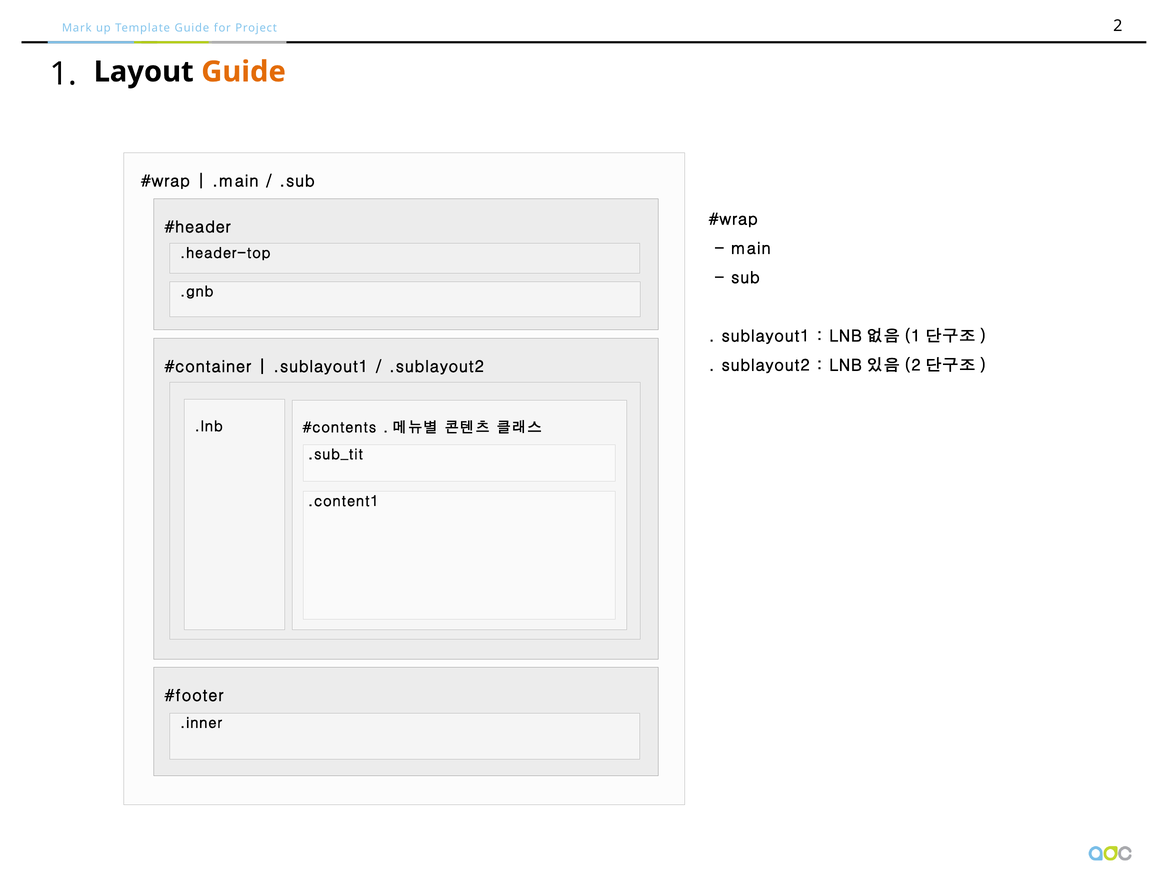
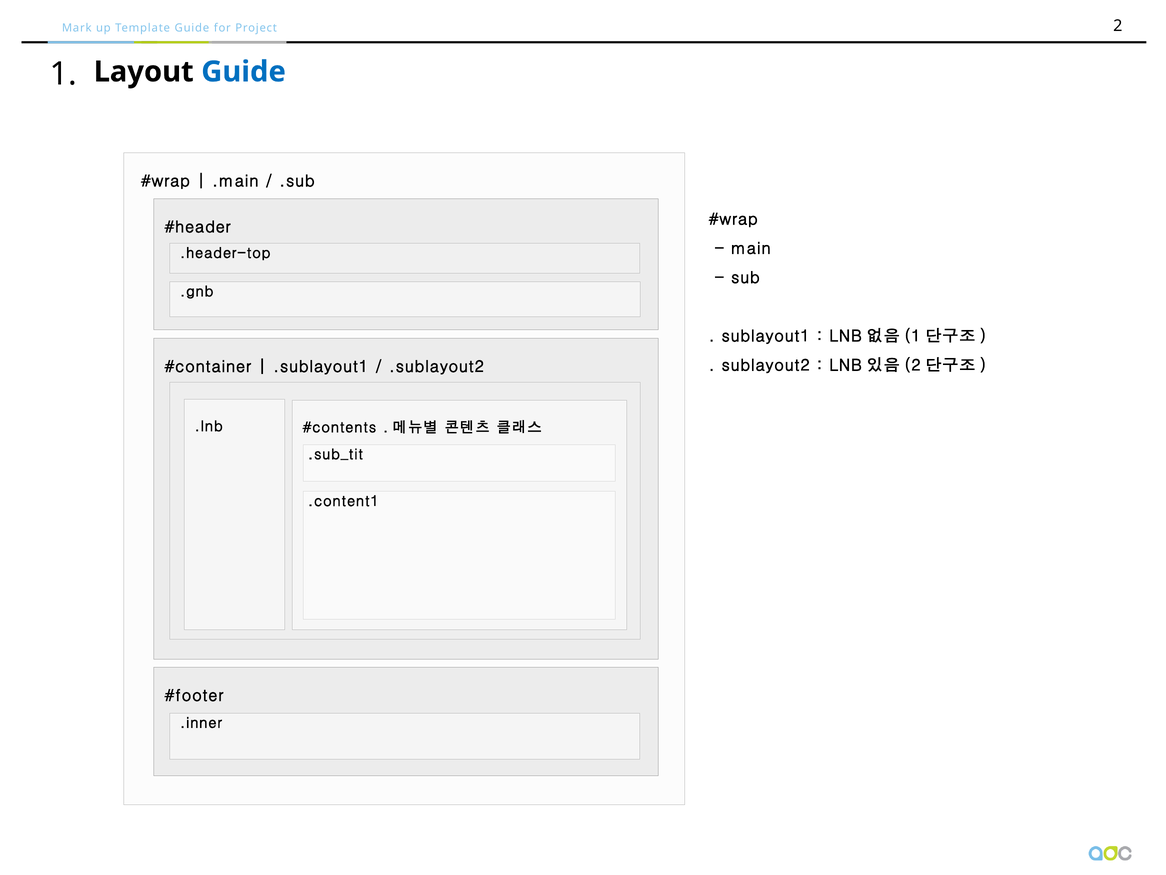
Guide at (244, 72) colour: orange -> blue
